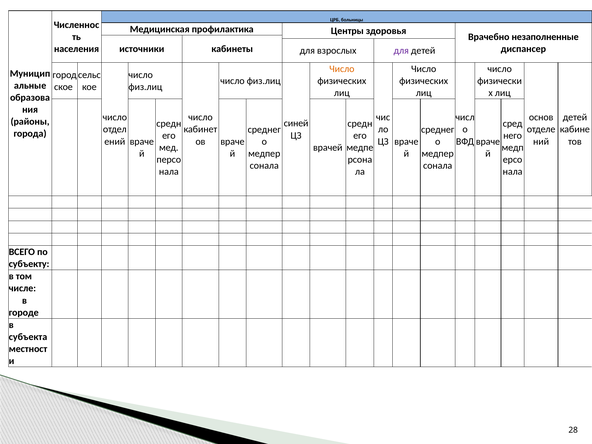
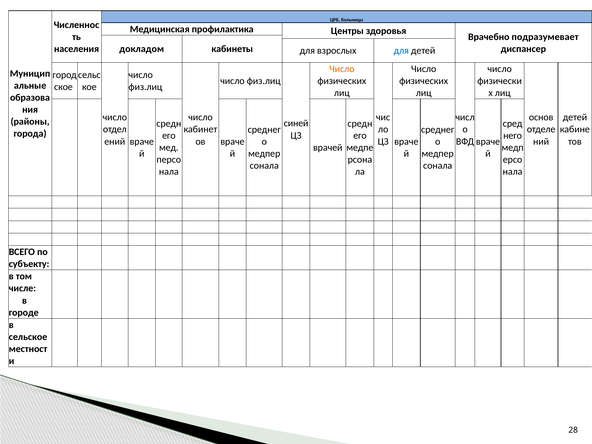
незаполненные: незаполненные -> подразумевает
источники: источники -> докладом
для at (401, 51) colour: purple -> blue
субъекта: субъекта -> сельское
